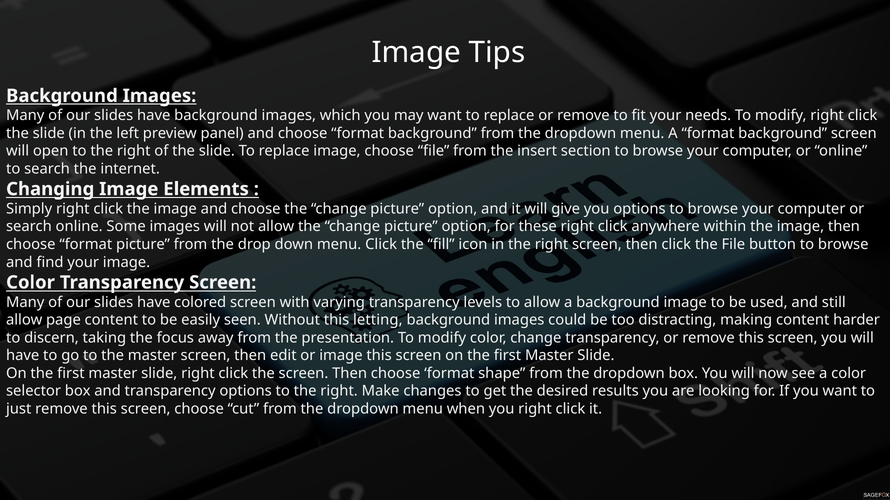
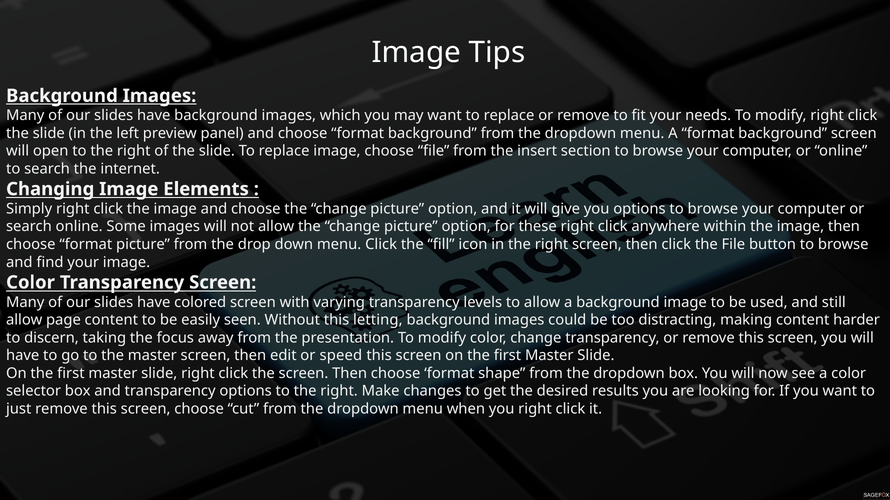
or image: image -> speed
